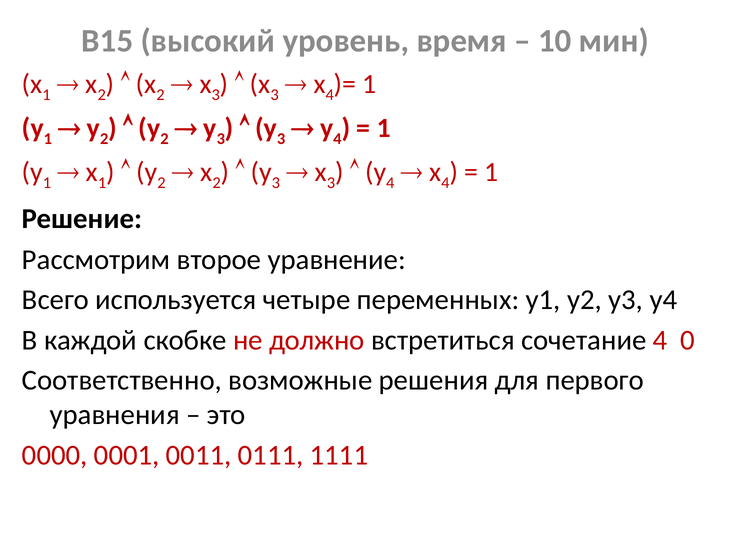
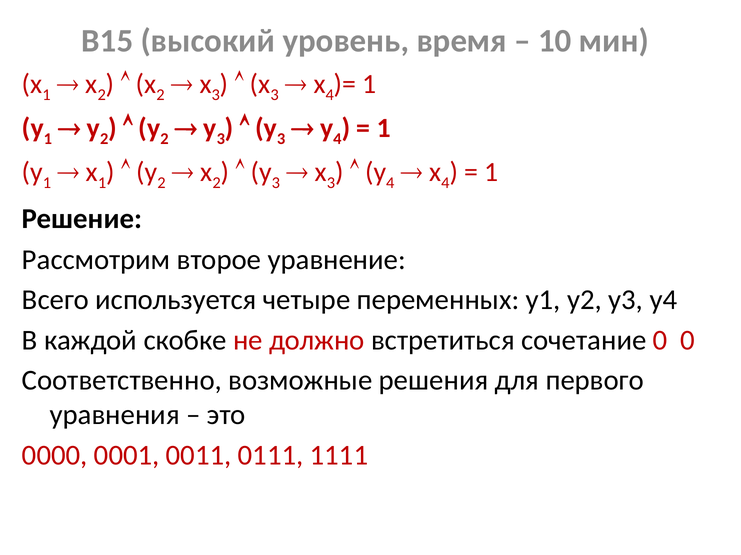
сочетание 4: 4 -> 0
